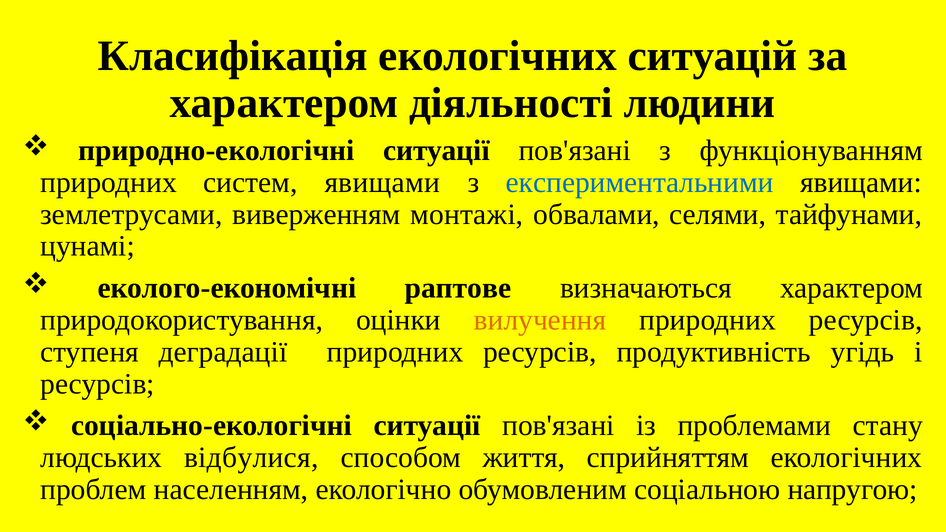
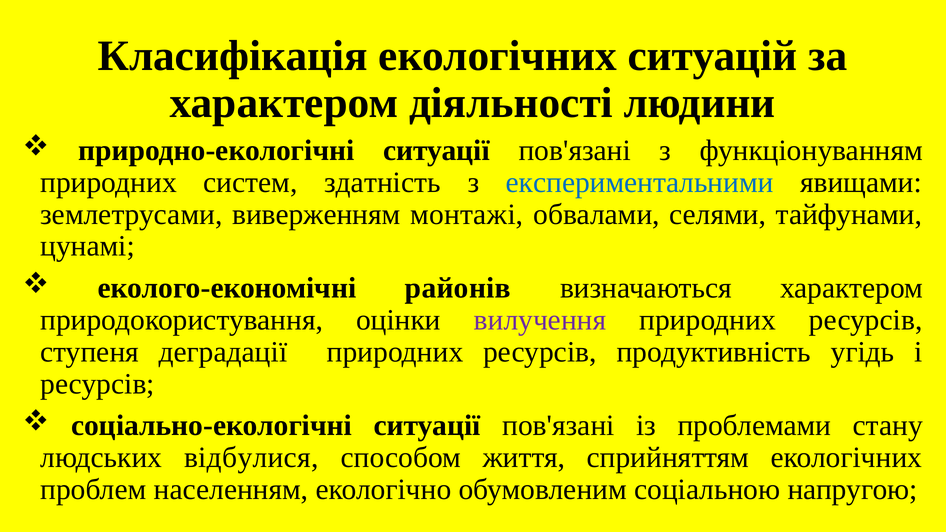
систем явищами: явищами -> здатність
раптове: раптове -> районів
вилучення colour: orange -> purple
